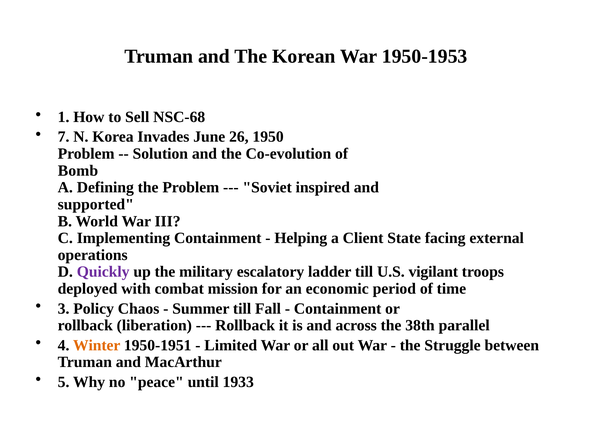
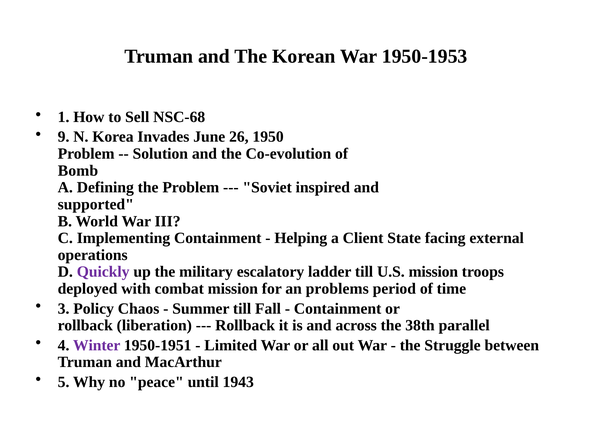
7: 7 -> 9
U.S vigilant: vigilant -> mission
economic: economic -> problems
Winter colour: orange -> purple
1933: 1933 -> 1943
